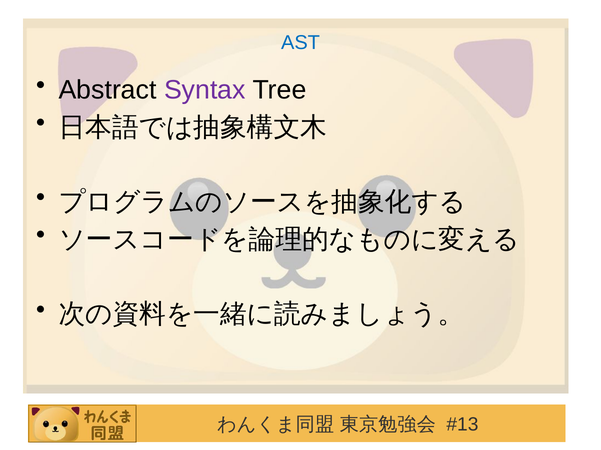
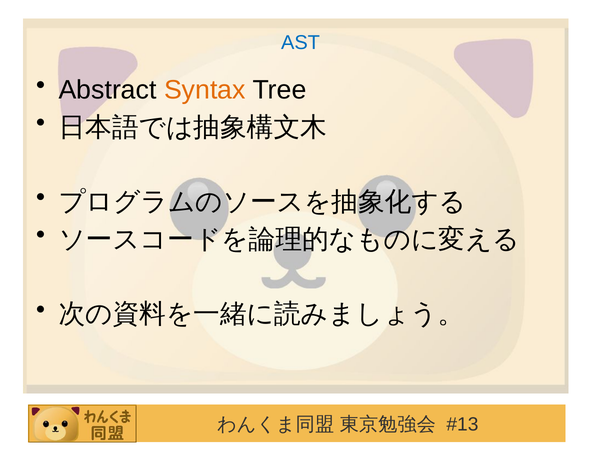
Syntax colour: purple -> orange
